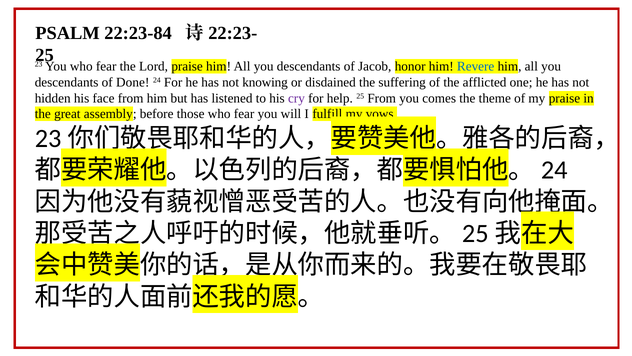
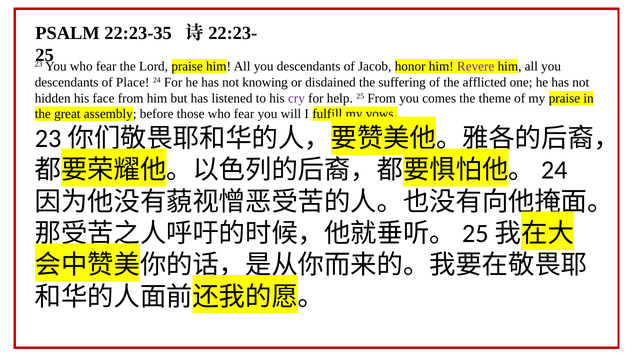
22:23-84: 22:23-84 -> 22:23-35
Revere colour: blue -> purple
Done: Done -> Place
